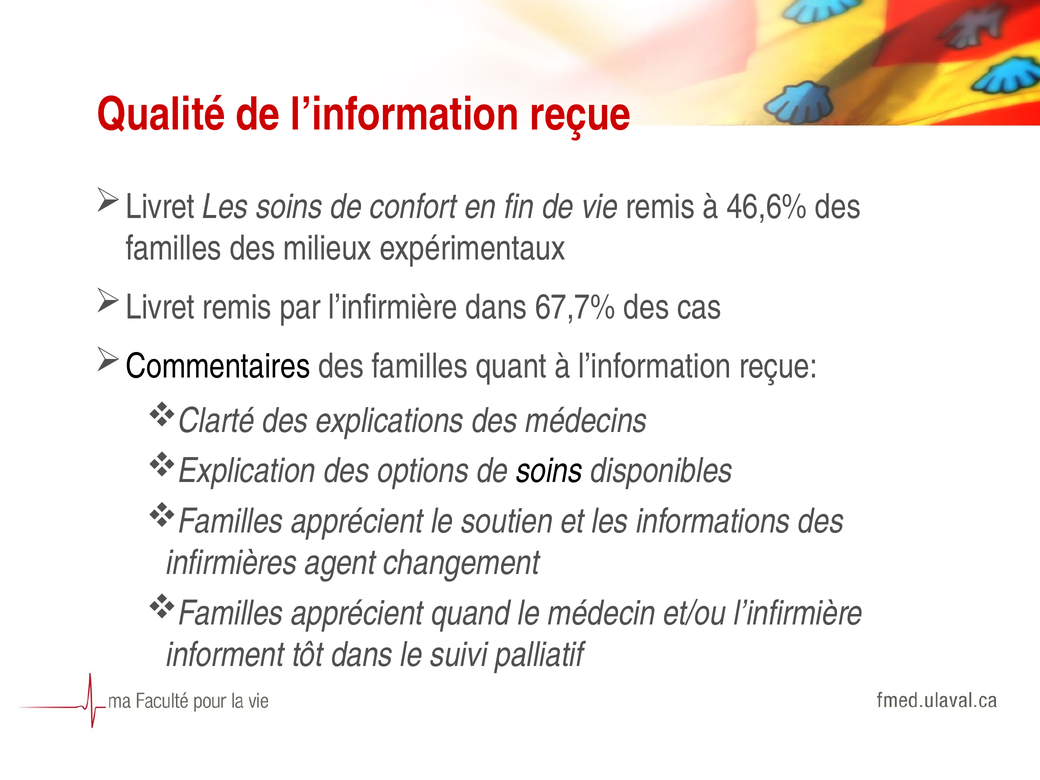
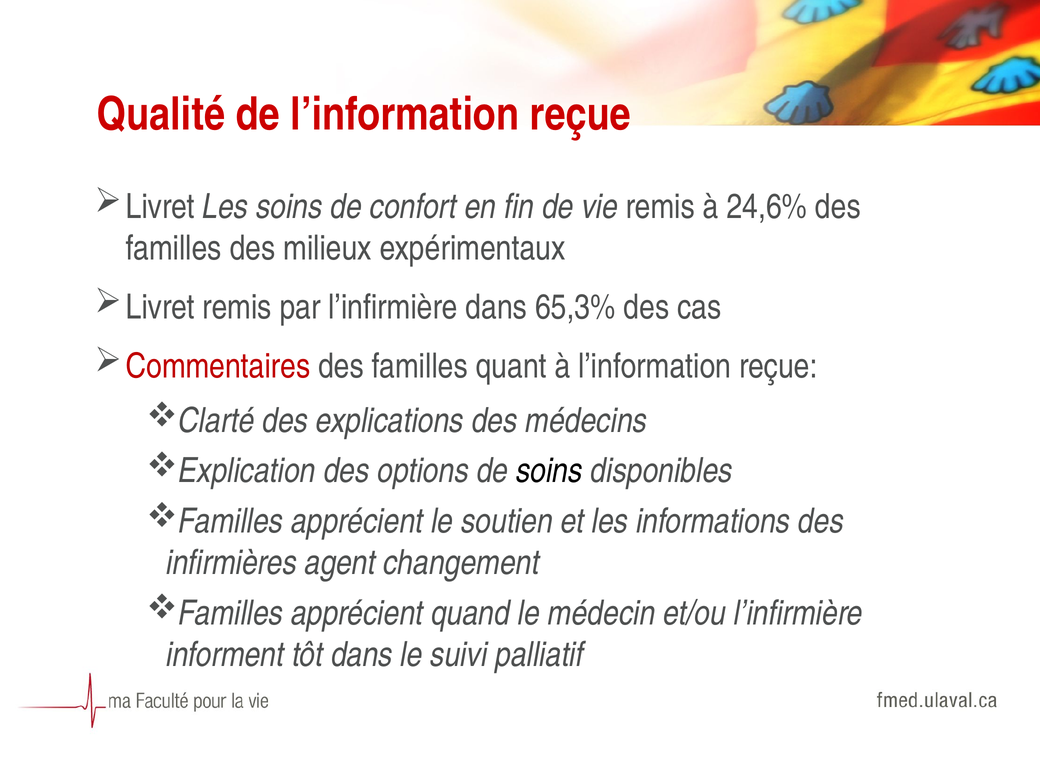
46,6%: 46,6% -> 24,6%
67,7%: 67,7% -> 65,3%
Commentaires colour: black -> red
